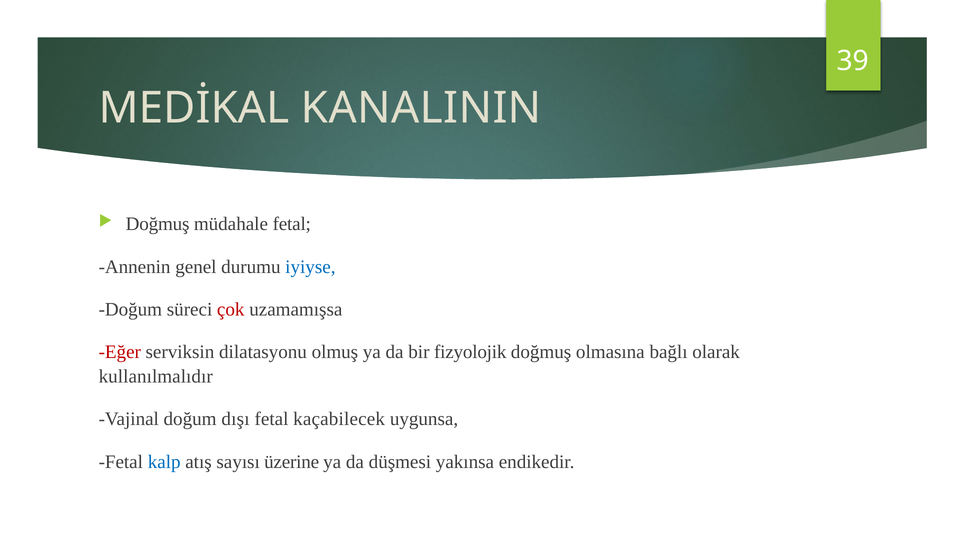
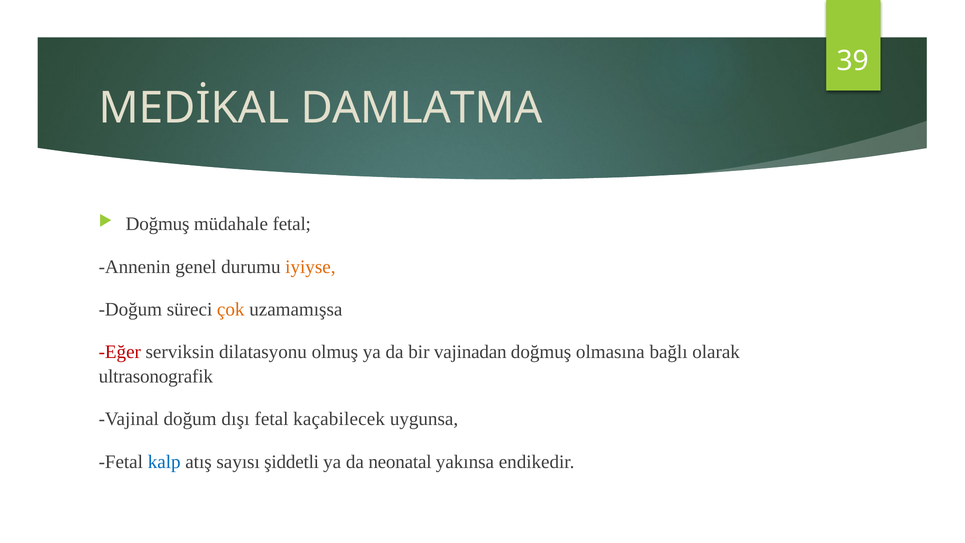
KANALININ: KANALININ -> DAMLATMA
iyiyse colour: blue -> orange
çok colour: red -> orange
fizyolojik: fizyolojik -> vajinadan
kullanılmalıdır: kullanılmalıdır -> ultrasonografik
üzerine: üzerine -> şiddetli
düşmesi: düşmesi -> neonatal
